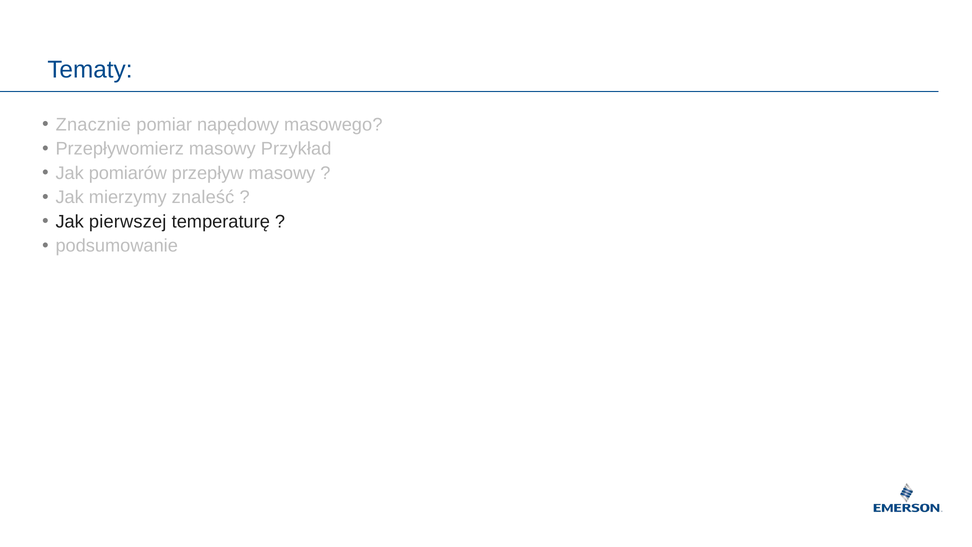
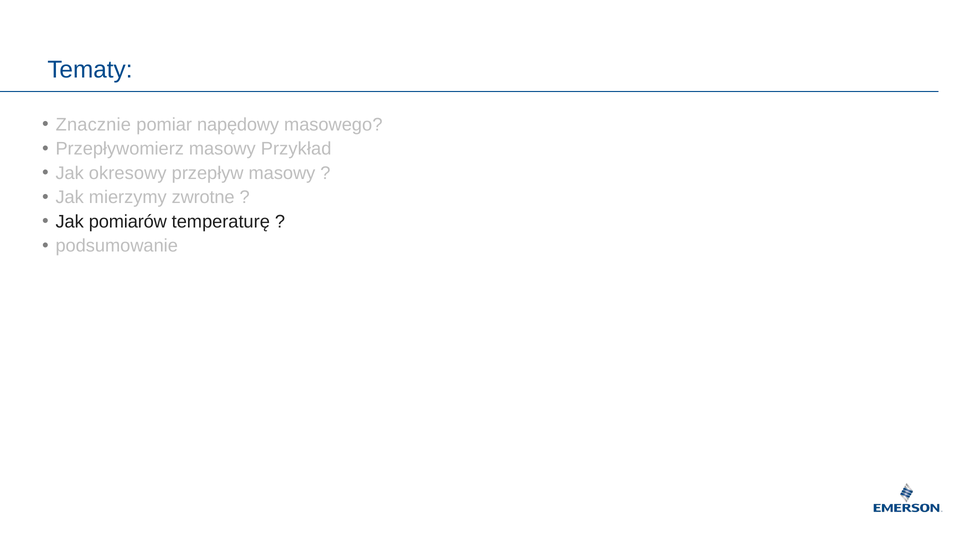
pomiarów: pomiarów -> okresowy
znaleść: znaleść -> zwrotne
pierwszej: pierwszej -> pomiarów
